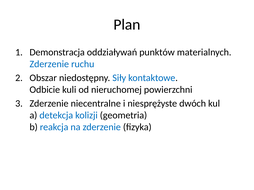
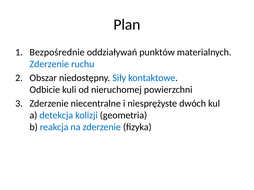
Demonstracja: Demonstracja -> Bezpośrednie
